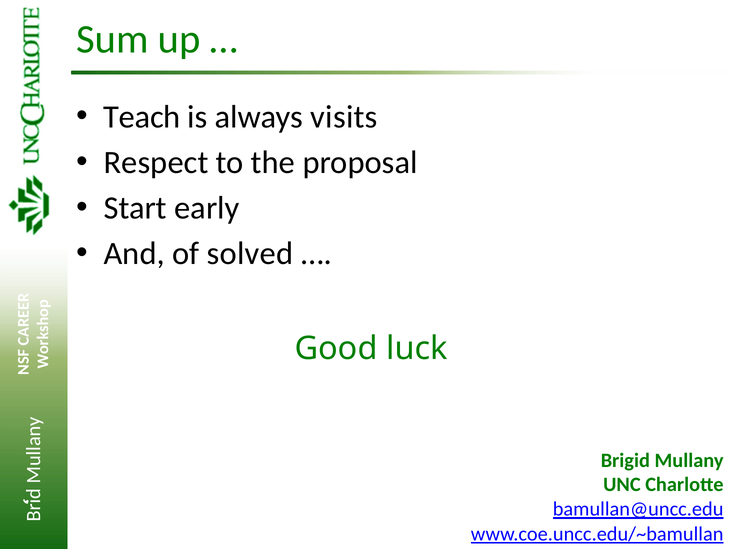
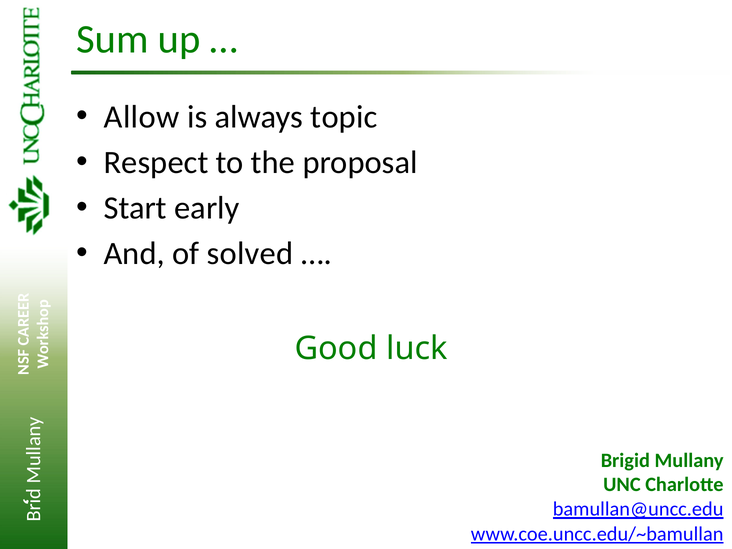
Teach: Teach -> Allow
visits: visits -> topic
